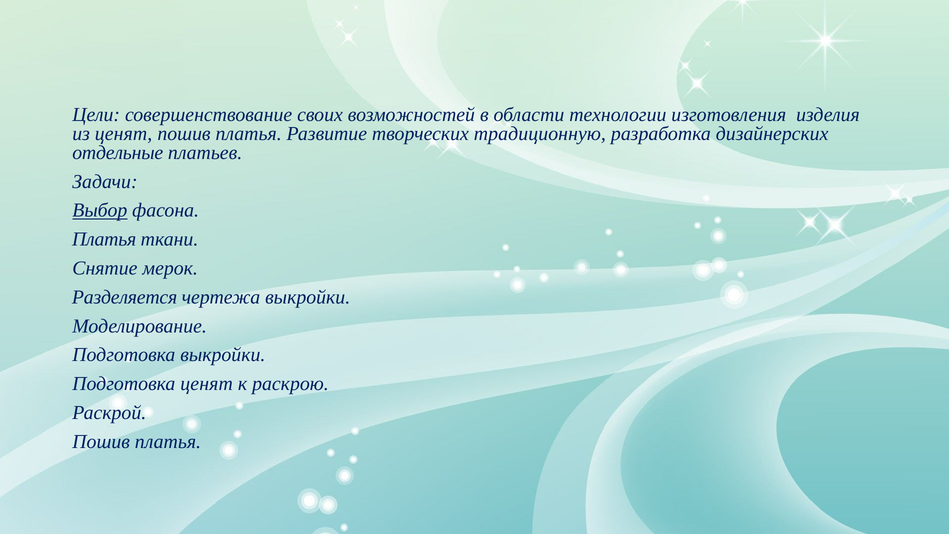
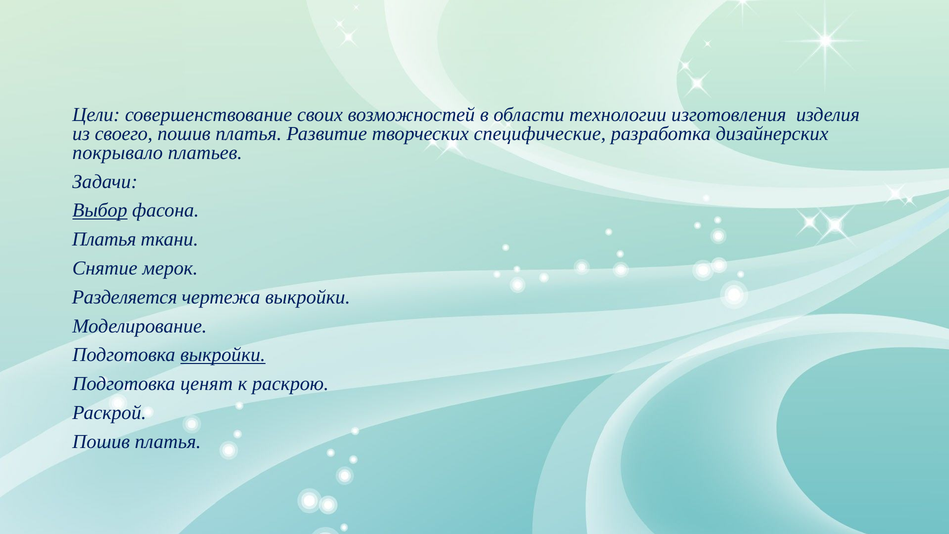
из ценят: ценят -> своего
традиционную: традиционную -> специфические
отдельные: отдельные -> покрывало
выкройки at (223, 355) underline: none -> present
